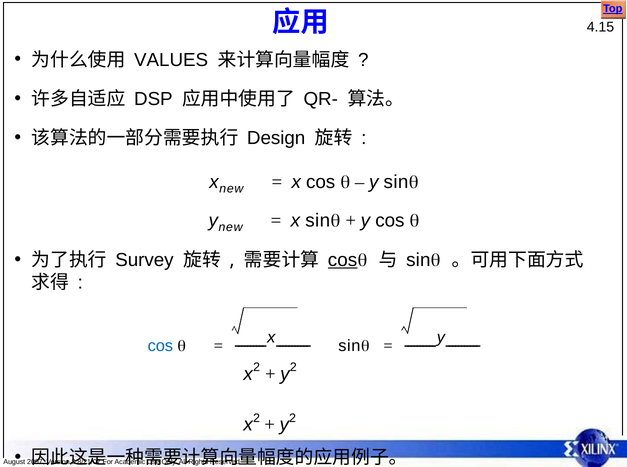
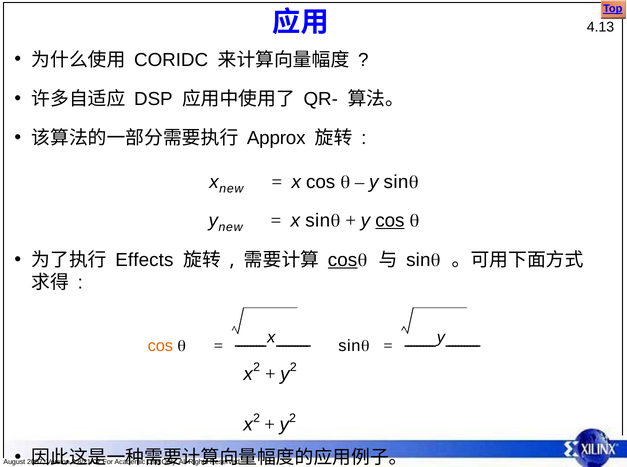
4.15: 4.15 -> 4.13
VALUES: VALUES -> CORIDC
Design: Design -> Approx
cos at (390, 220) underline: none -> present
Survey: Survey -> Effects
cos at (160, 346) colour: blue -> orange
